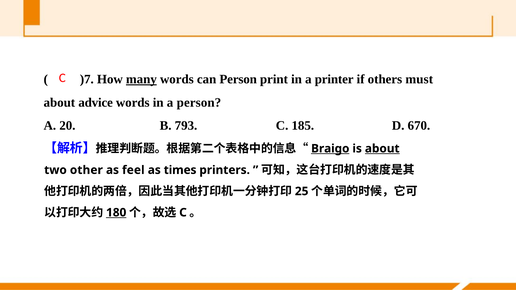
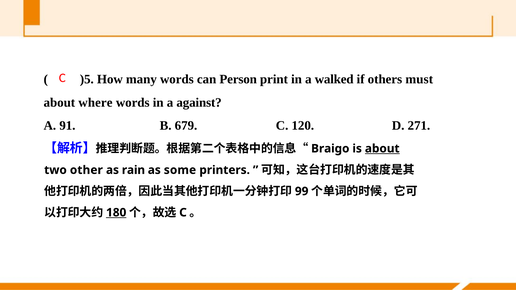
)7: )7 -> )5
many underline: present -> none
printer: printer -> walked
advice: advice -> where
a person: person -> against
20: 20 -> 91
793: 793 -> 679
185: 185 -> 120
670: 670 -> 271
Braigo underline: present -> none
feel: feel -> rain
times: times -> some
25: 25 -> 99
